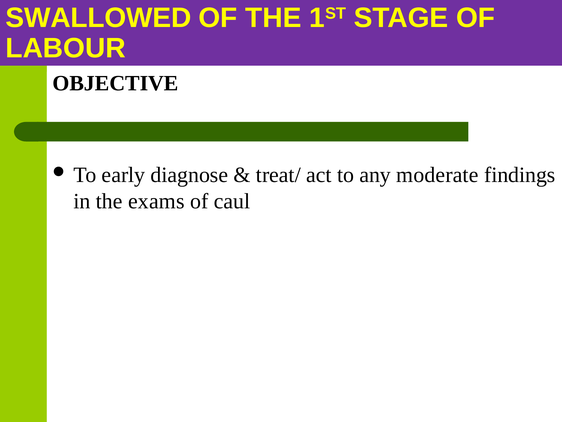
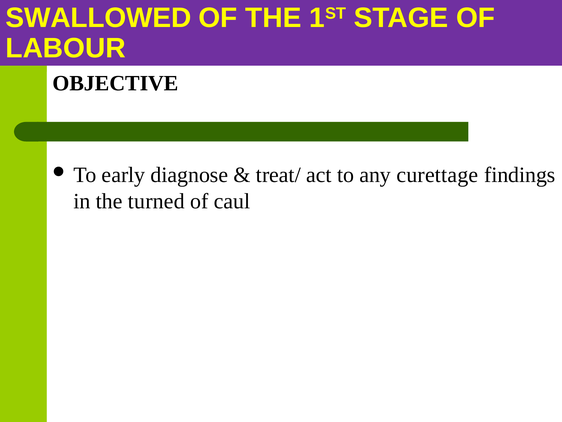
moderate: moderate -> curettage
exams: exams -> turned
